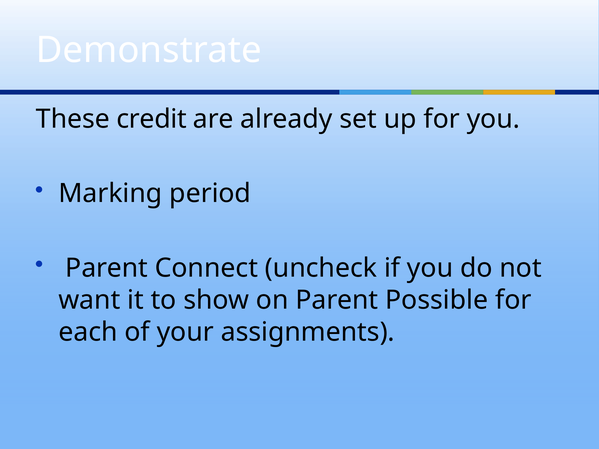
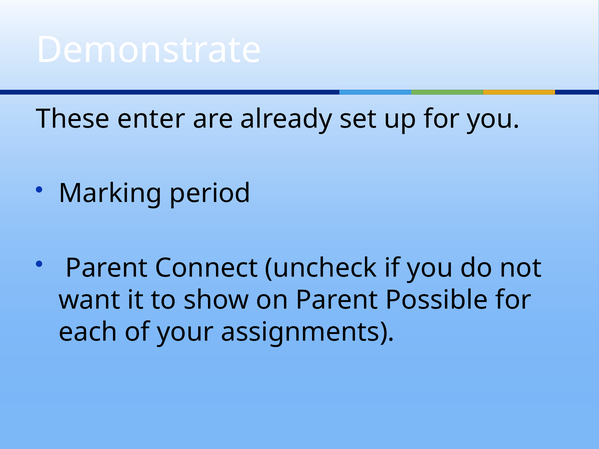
credit: credit -> enter
